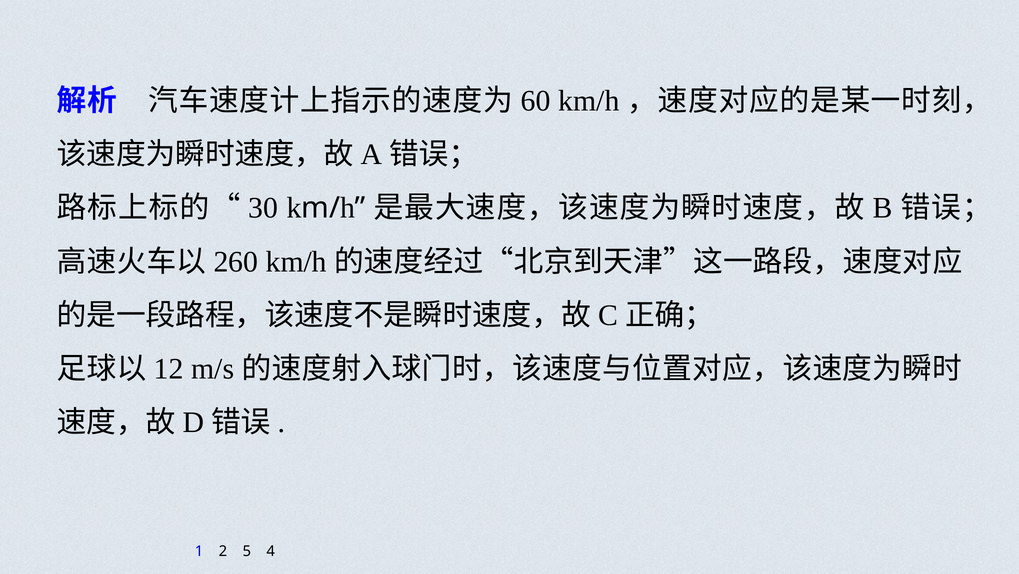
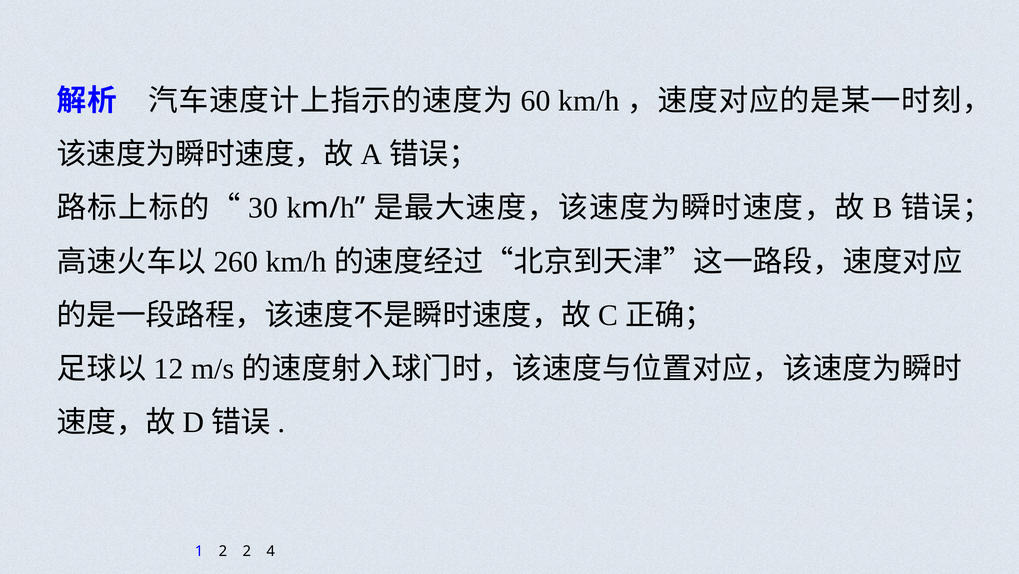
2 5: 5 -> 2
